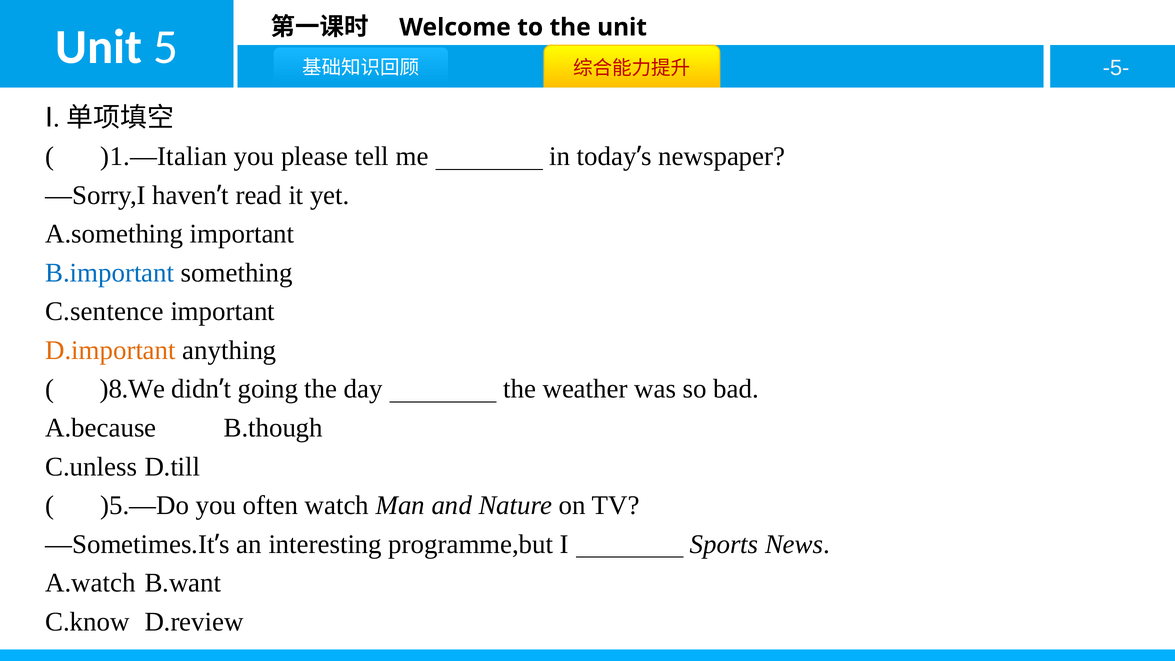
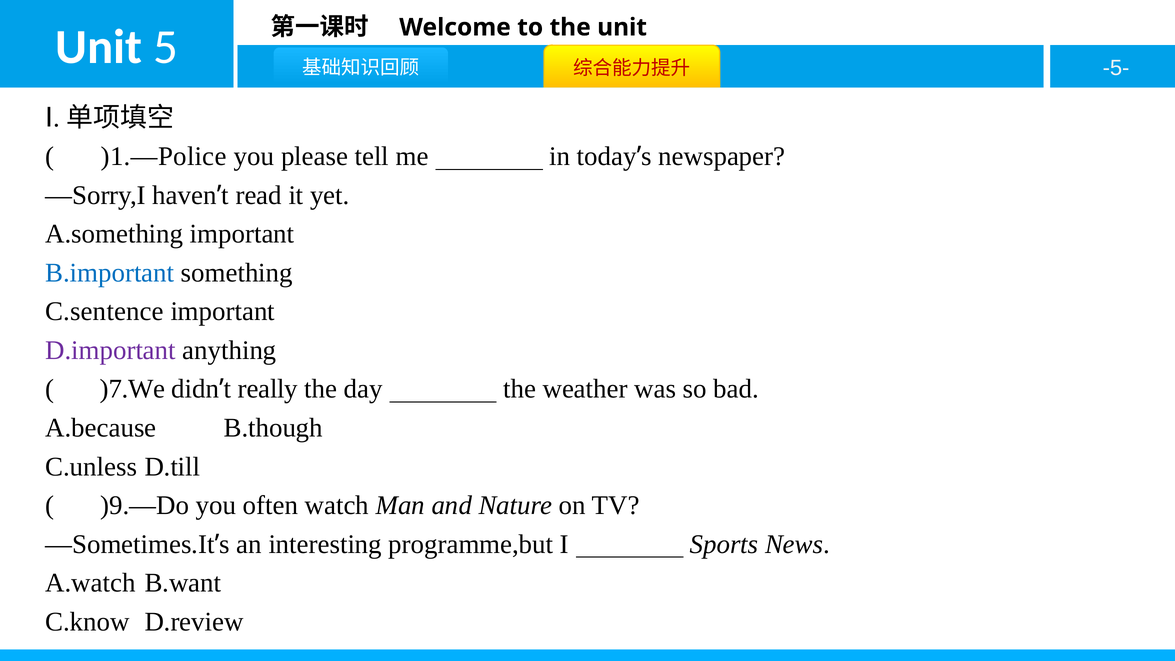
)1.—Italian: )1.—Italian -> )1.—Police
D.important colour: orange -> purple
)8.We: )8.We -> )7.We
going: going -> really
)5.—Do: )5.—Do -> )9.—Do
